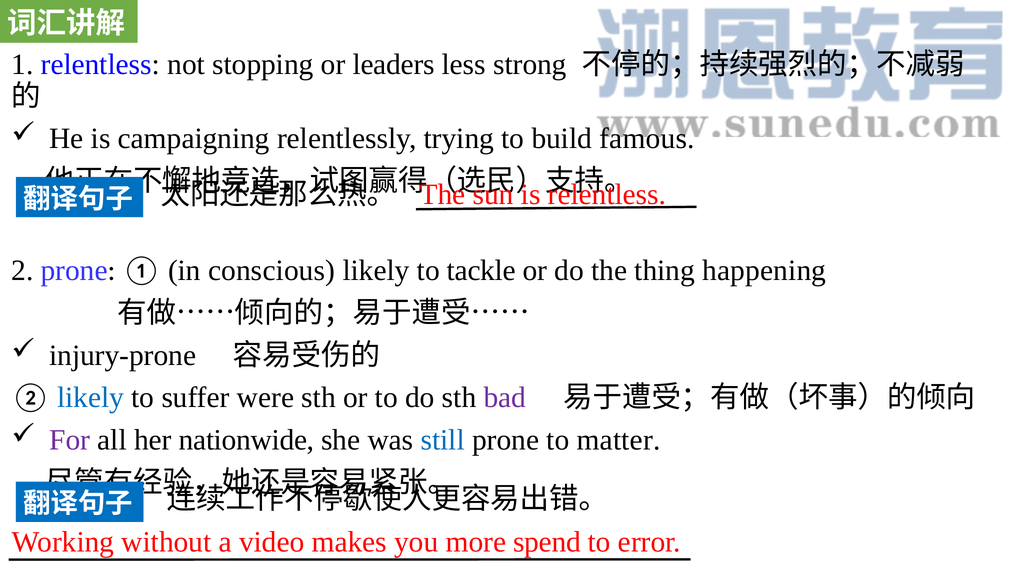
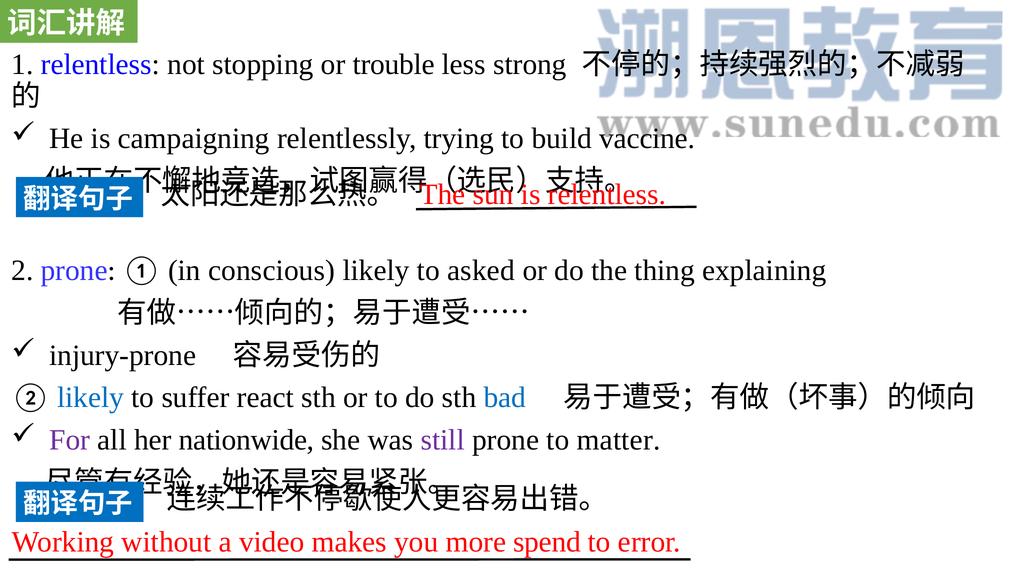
leaders: leaders -> trouble
famous: famous -> vaccine
tackle: tackle -> asked
happening: happening -> explaining
were: were -> react
bad colour: purple -> blue
still colour: blue -> purple
